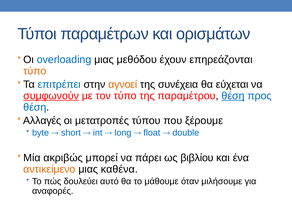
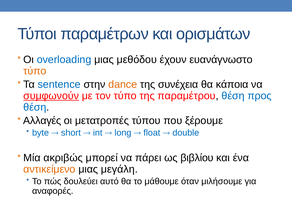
επηρεάζονται: επηρεάζονται -> ευανάγνωστο
επιτρέπει: επιτρέπει -> sentence
αγνοεί: αγνοεί -> dance
εύχεται: εύχεται -> κάποια
θέση at (233, 96) underline: present -> none
καθένα: καθένα -> μεγάλη
